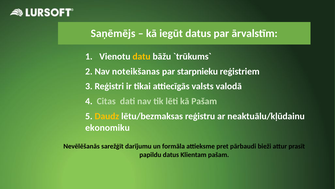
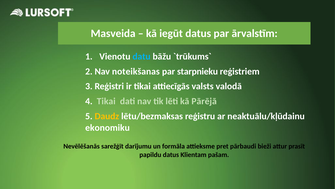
Saņēmējs: Saņēmējs -> Masveida
datu colour: yellow -> light blue
4 Citas: Citas -> Tikai
kā Pašam: Pašam -> Pārējā
